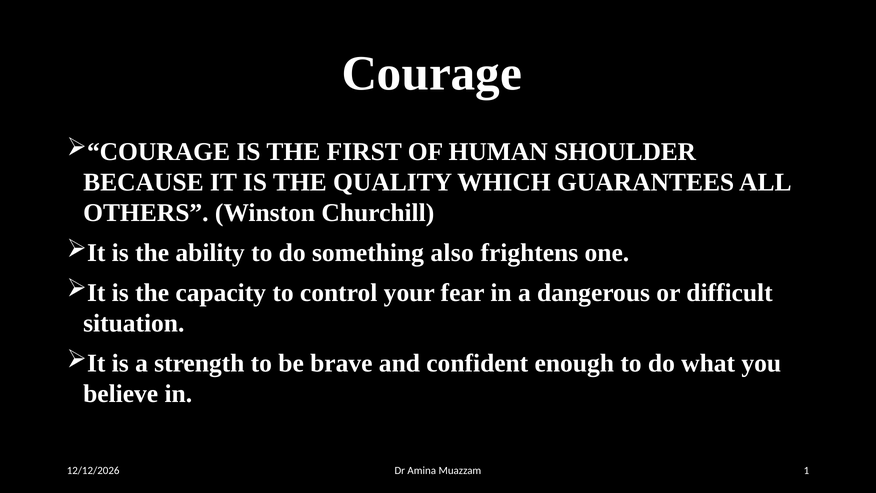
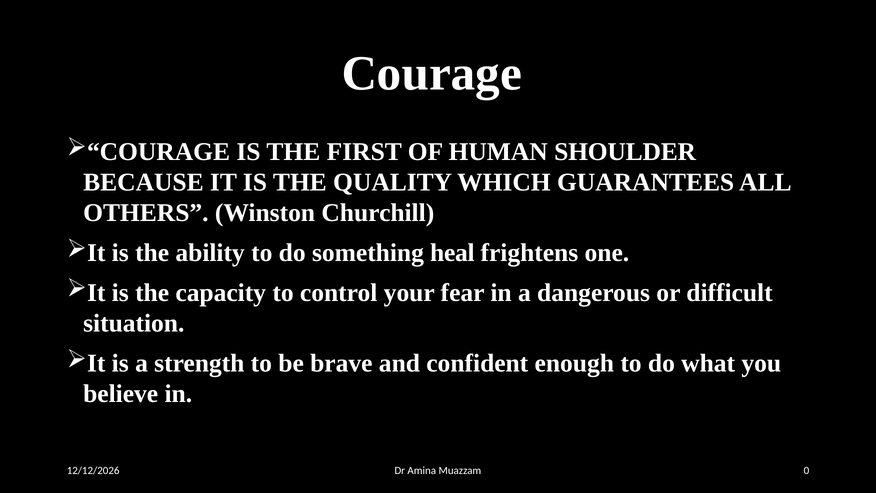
also: also -> heal
1: 1 -> 0
